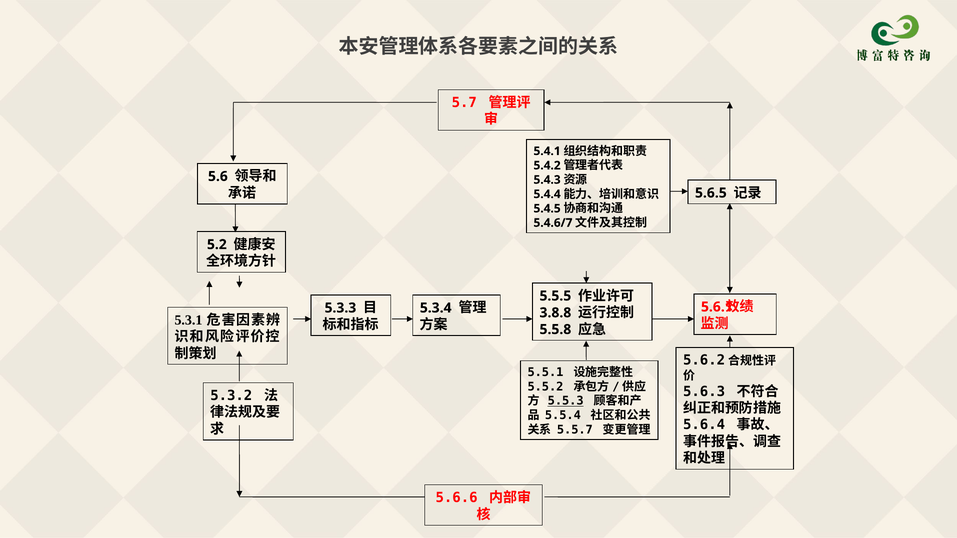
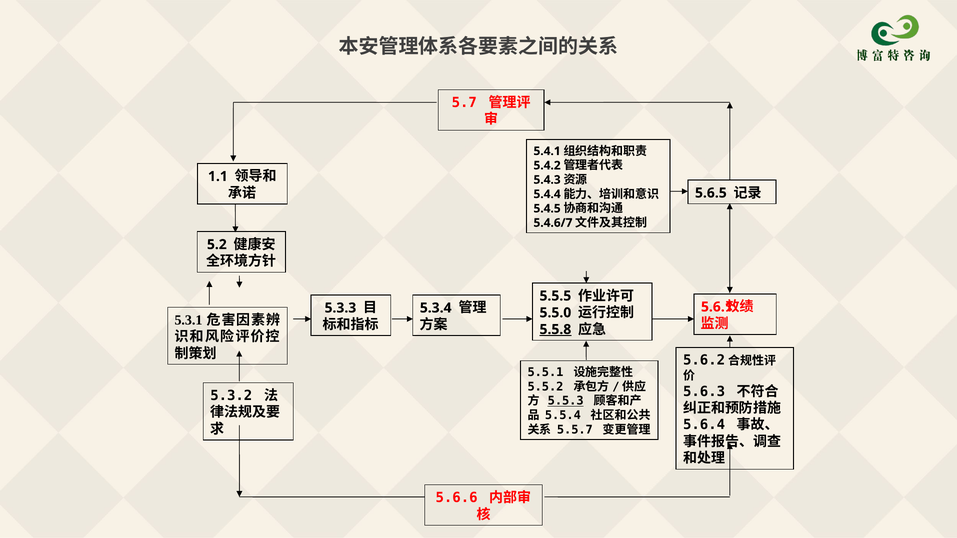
5.6: 5.6 -> 1.1
3.8.8: 3.8.8 -> 5.5.0
5.5.8 underline: none -> present
